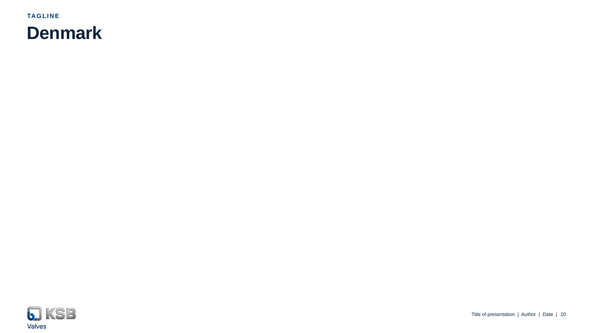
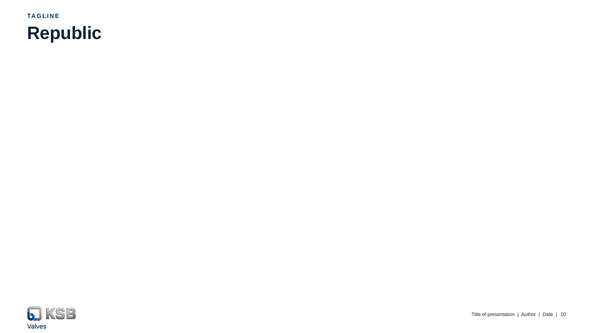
Denmark: Denmark -> Republic
